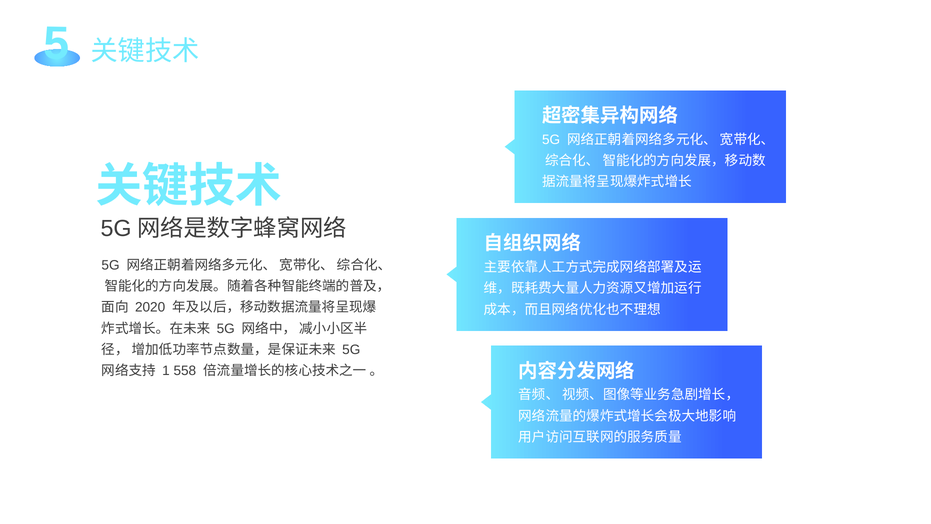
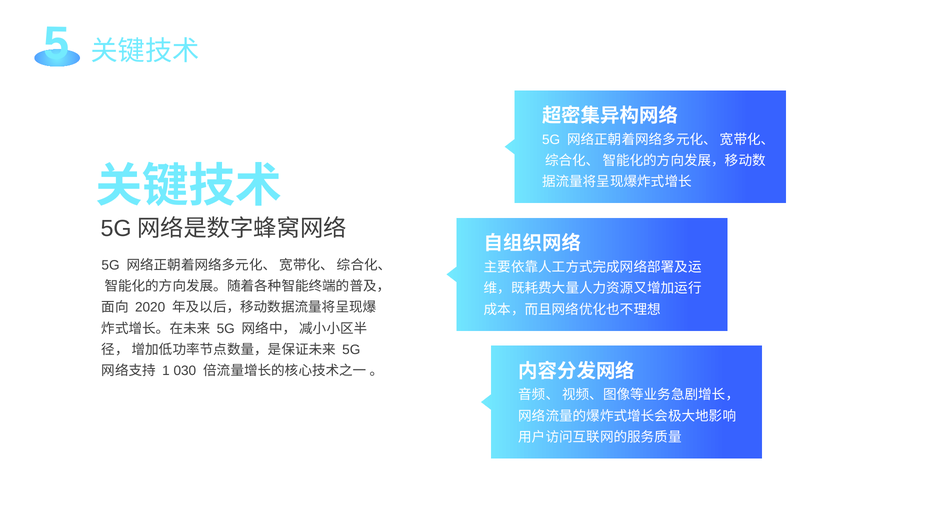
558: 558 -> 030
